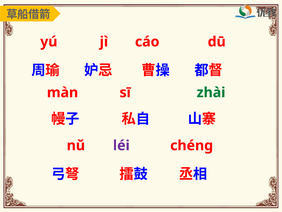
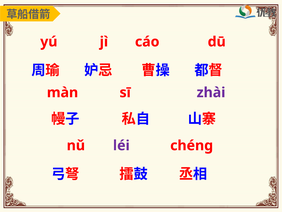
zhài colour: green -> purple
